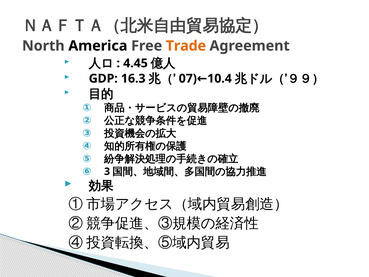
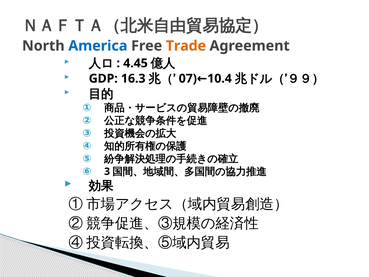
America colour: black -> blue
